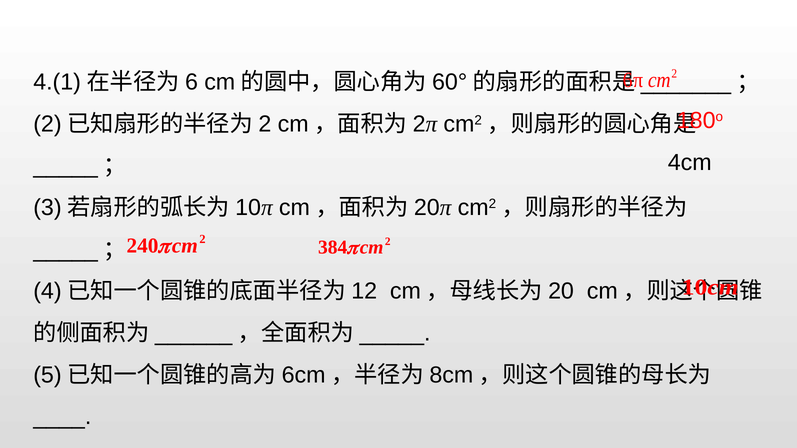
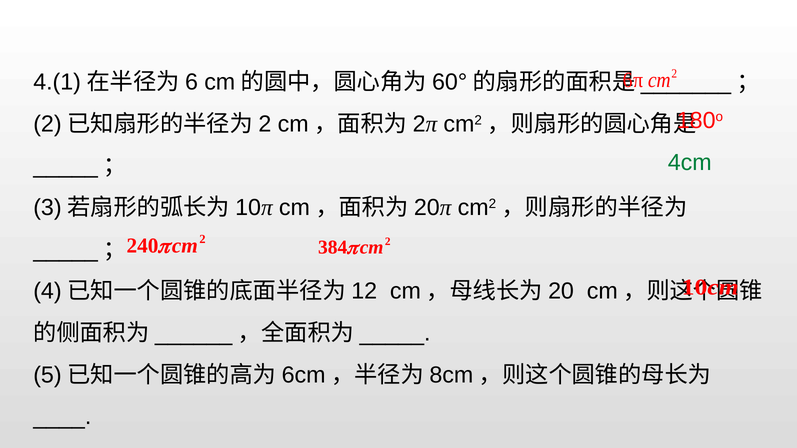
4cm colour: black -> green
